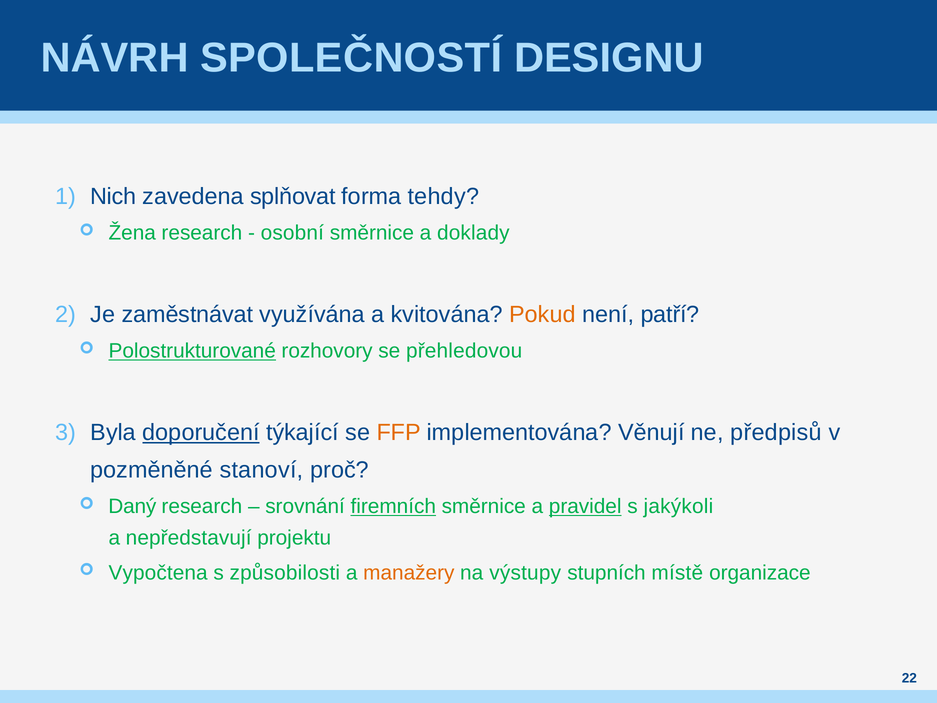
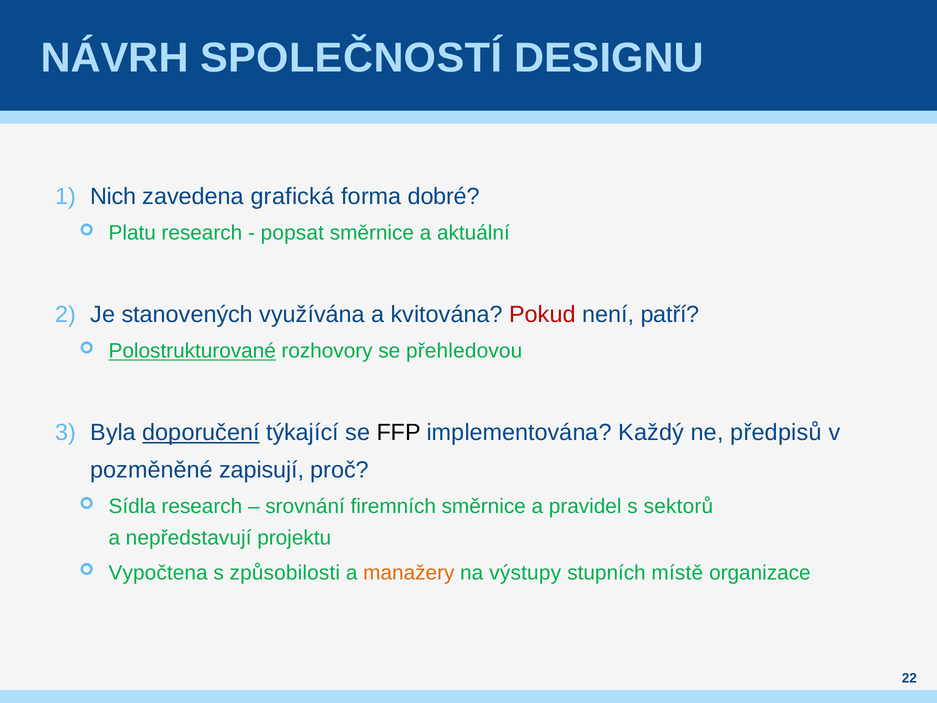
splňovat: splňovat -> grafická
tehdy: tehdy -> dobré
Žena: Žena -> Platu
osobní: osobní -> popsat
doklady: doklady -> aktuální
zaměstnávat: zaměstnávat -> stanovených
Pokud colour: orange -> red
FFP colour: orange -> black
Věnují: Věnují -> Každý
stanoví: stanoví -> zapisují
Daný: Daný -> Sídla
firemních underline: present -> none
pravidel underline: present -> none
jakýkoli: jakýkoli -> sektorů
